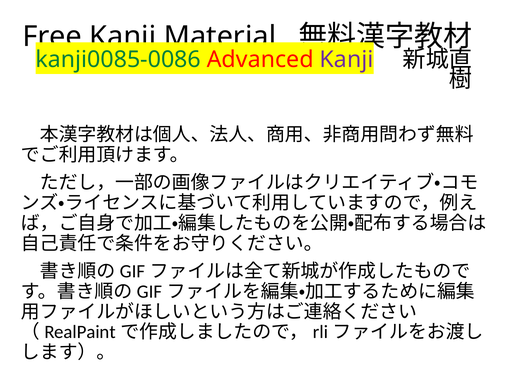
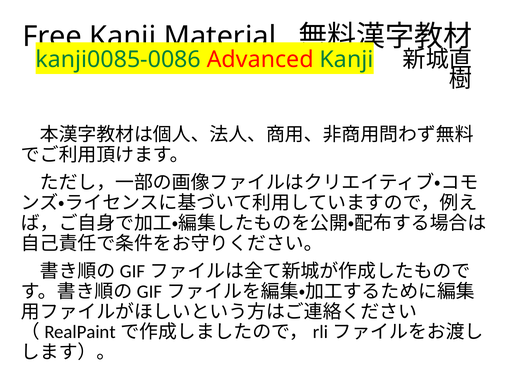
Kanji at (346, 60) colour: purple -> green
